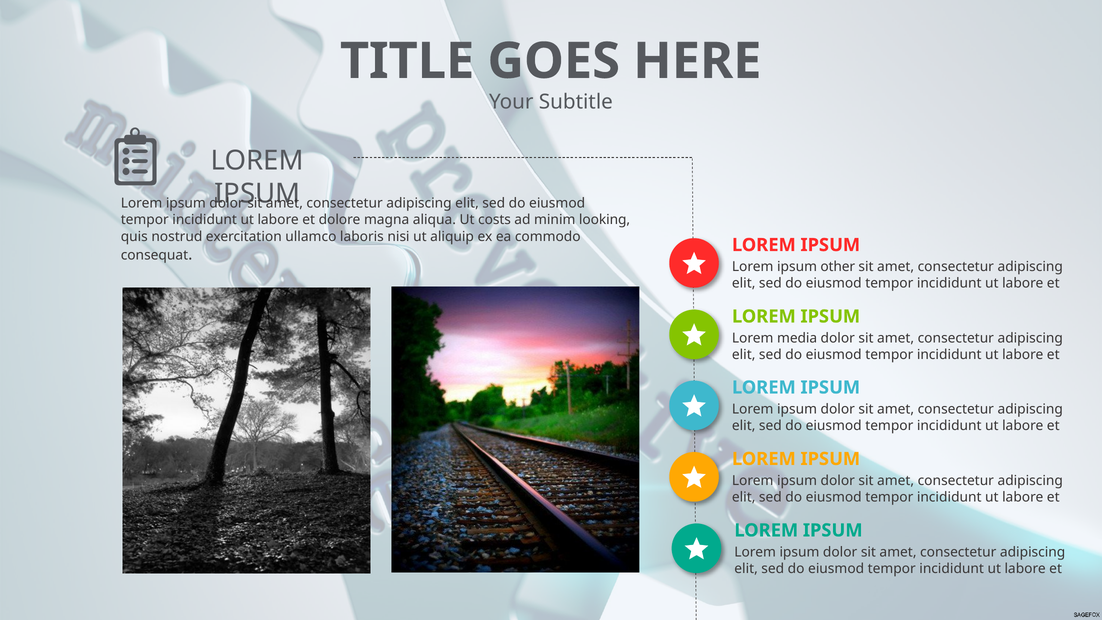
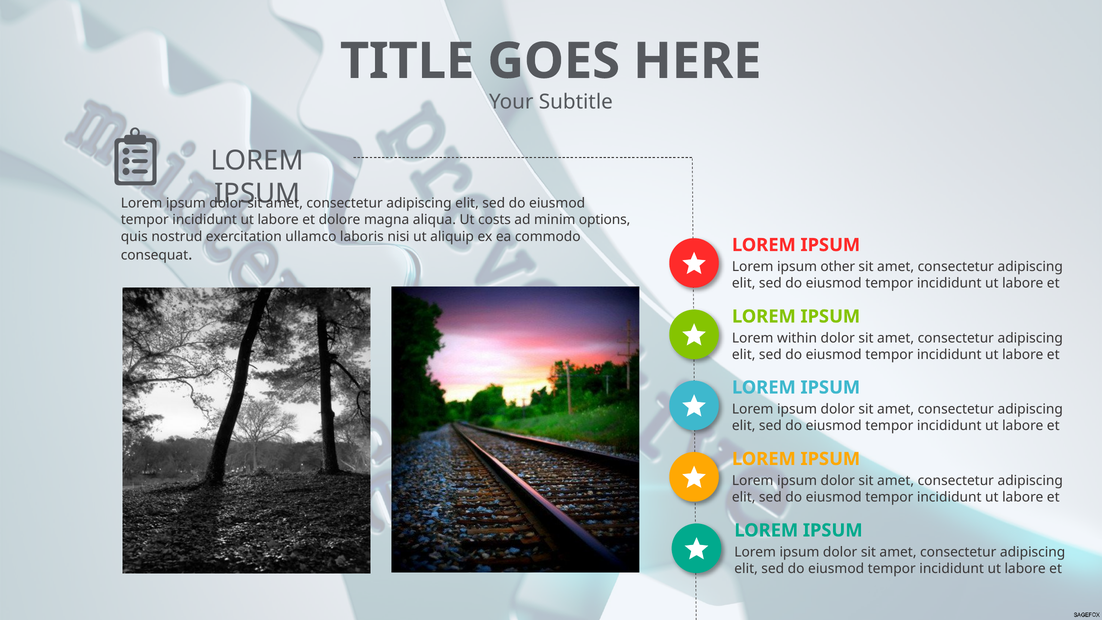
looking: looking -> options
media: media -> within
